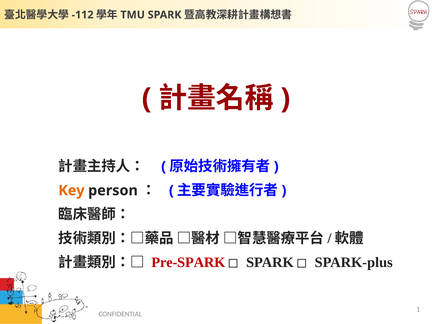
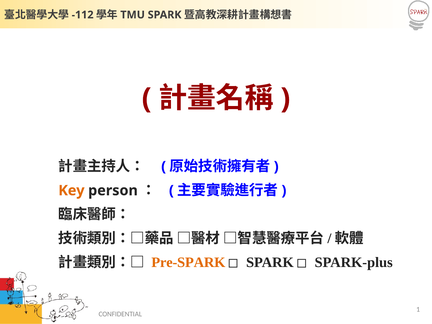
Pre-SPARK colour: red -> orange
